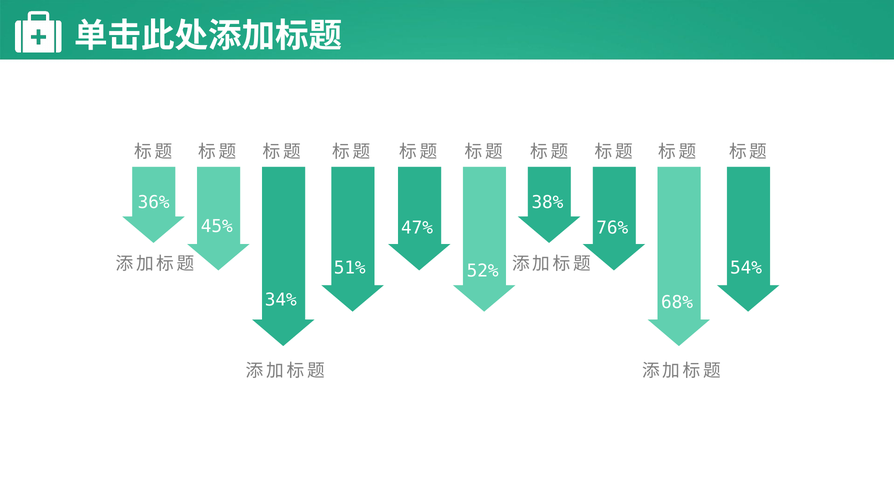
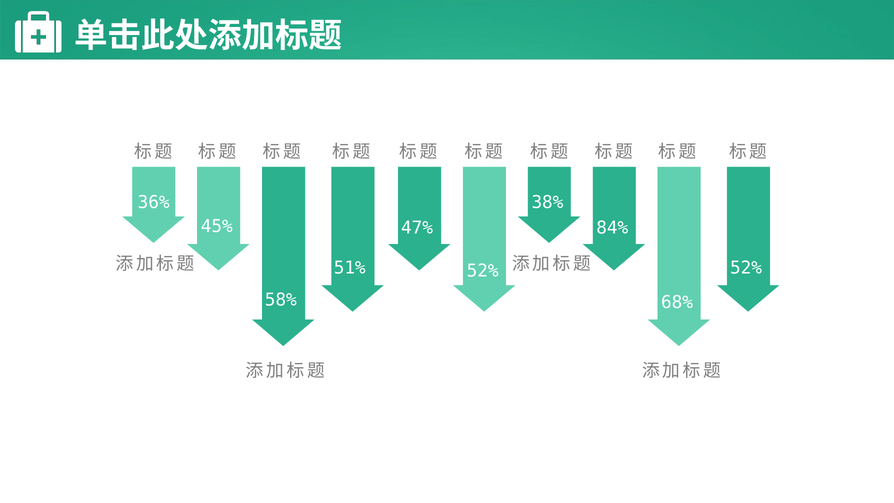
76%: 76% -> 84%
54% at (746, 268): 54% -> 52%
34%: 34% -> 58%
